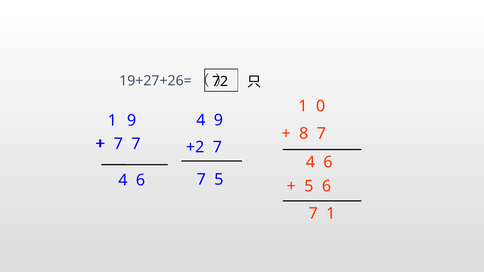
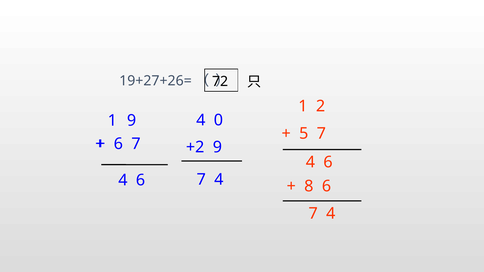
0: 0 -> 2
4 9: 9 -> 0
8: 8 -> 5
7 at (118, 144): 7 -> 6
+2 7: 7 -> 9
5 at (219, 180): 5 -> 4
5 at (309, 186): 5 -> 8
1 at (331, 214): 1 -> 4
